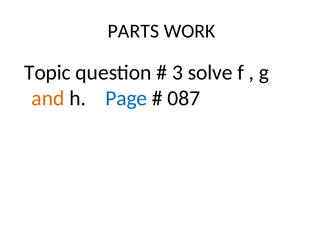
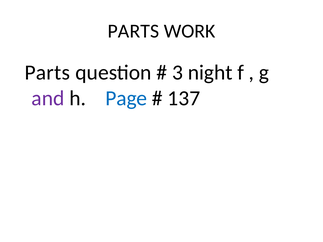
Topic at (47, 73): Topic -> Parts
solve: solve -> night
and colour: orange -> purple
087: 087 -> 137
